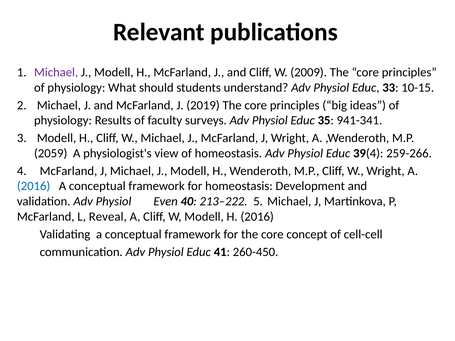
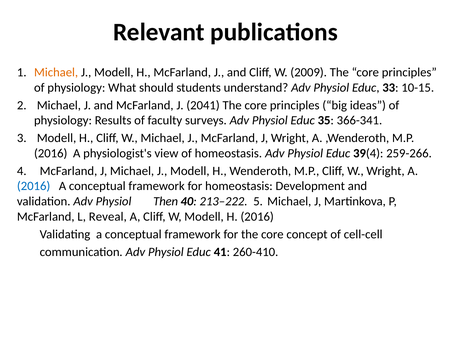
Michael at (56, 72) colour: purple -> orange
2019: 2019 -> 2041
941-341: 941-341 -> 366-341
2059 at (51, 153): 2059 -> 2016
Even: Even -> Then
260-450: 260-450 -> 260-410
